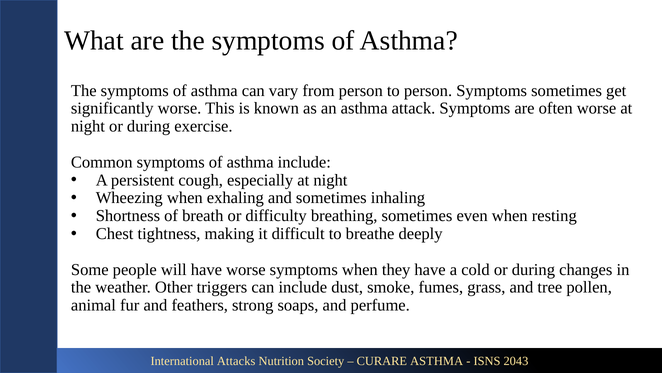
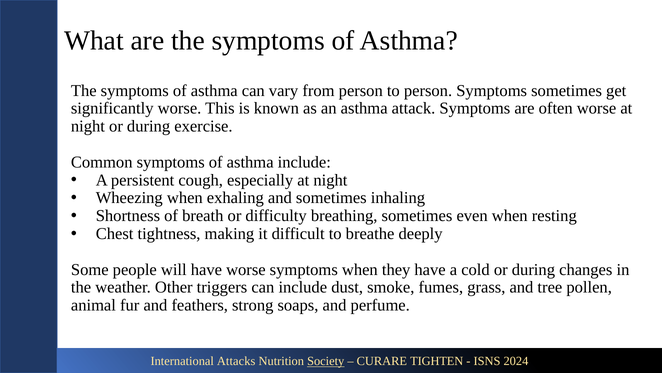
Society underline: none -> present
CURARE ASTHMA: ASTHMA -> TIGHTEN
2043: 2043 -> 2024
